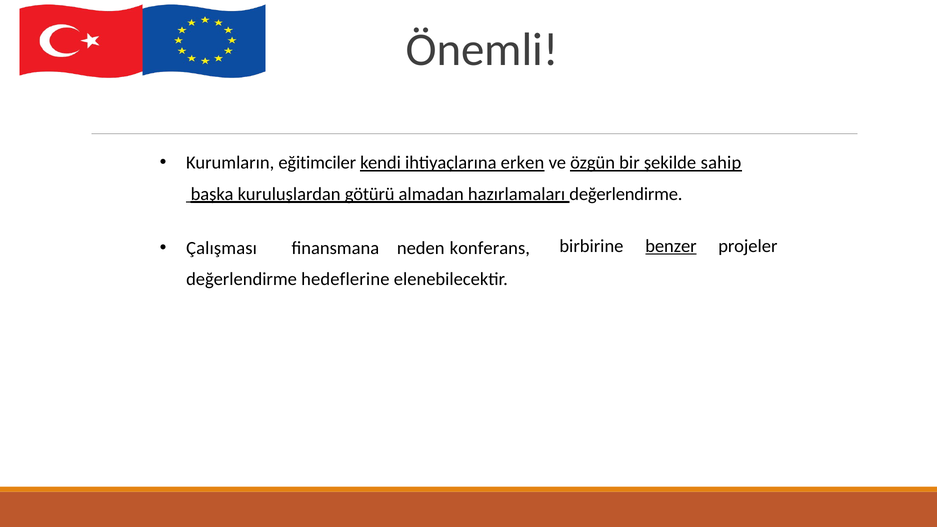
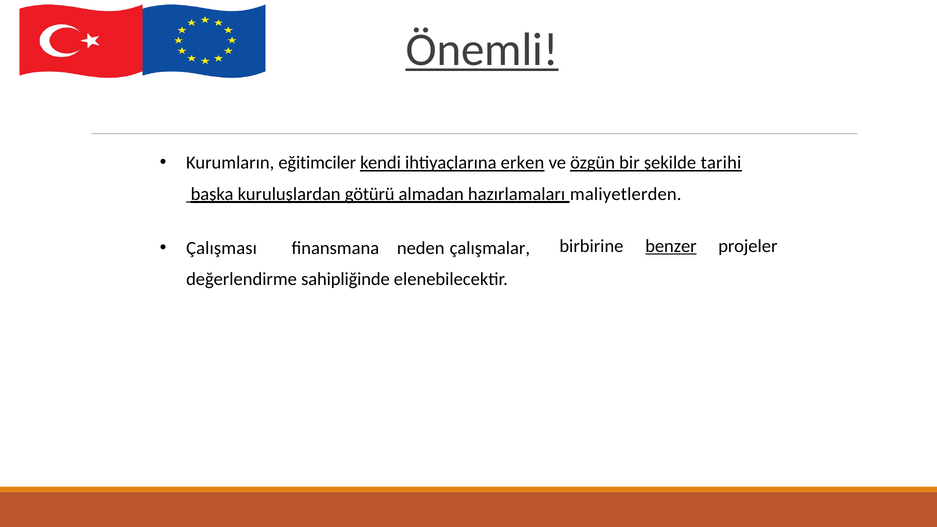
Önemli underline: none -> present
sahip: sahip -> tarihi
hazırlamaları değerlendirme: değerlendirme -> maliyetlerden
konferans: konferans -> çalışmalar
hedeflerine: hedeflerine -> sahipliğinde
